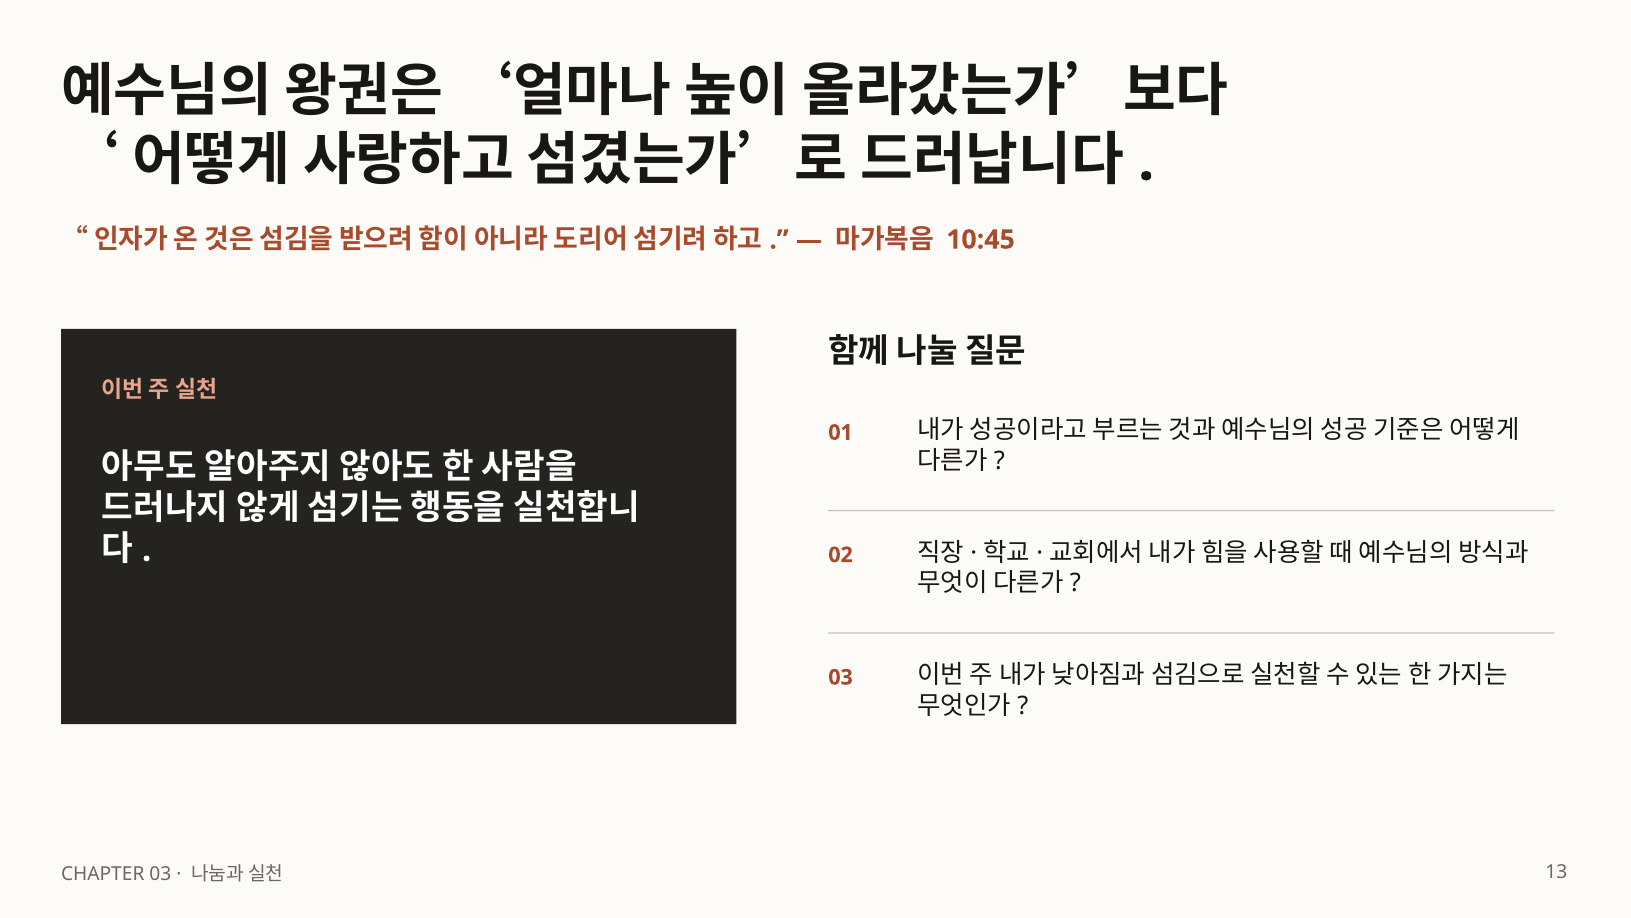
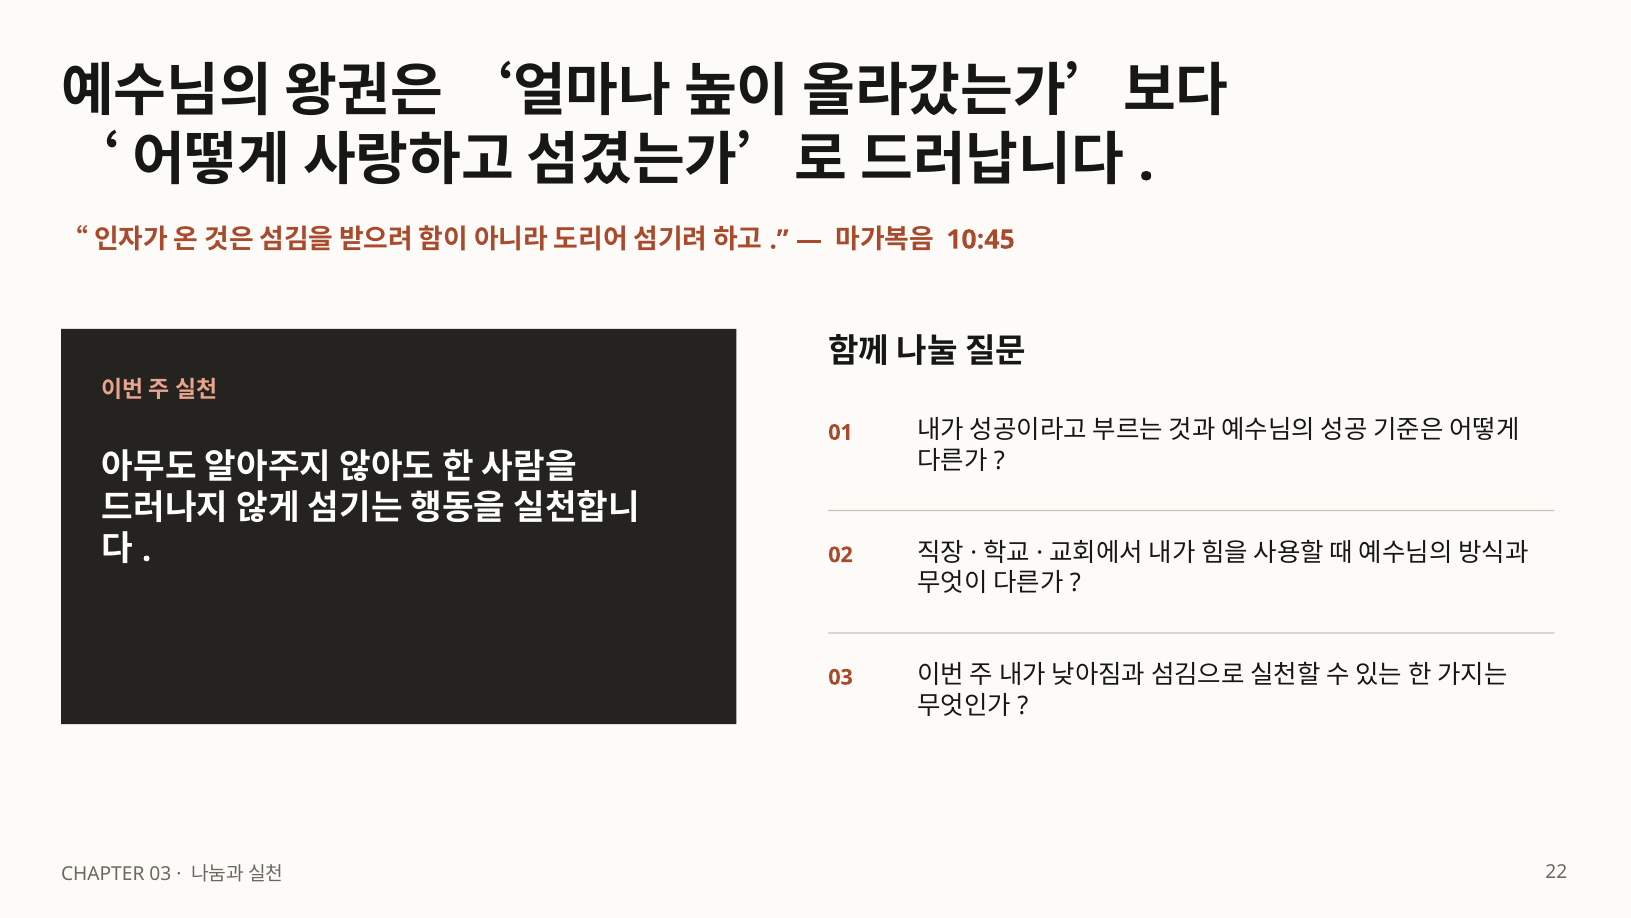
13: 13 -> 22
